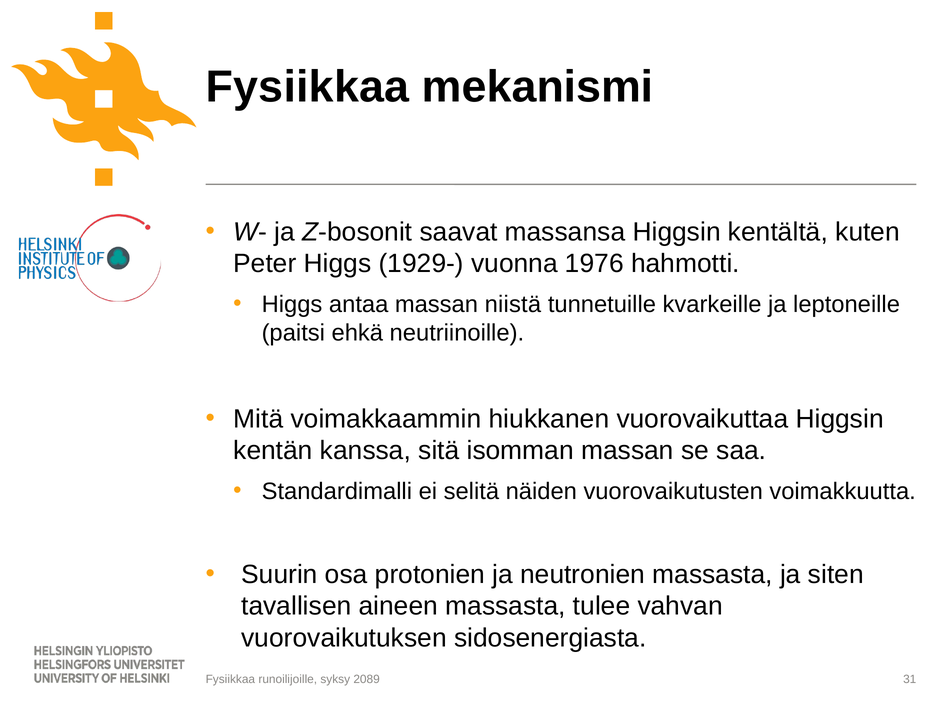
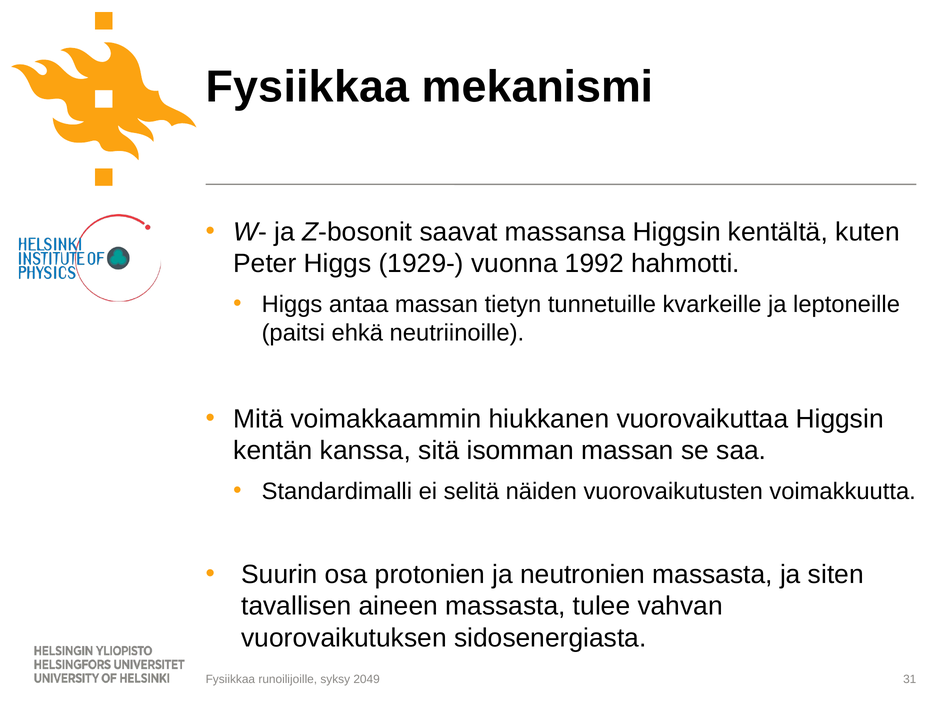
1976: 1976 -> 1992
niistä: niistä -> tietyn
2089: 2089 -> 2049
